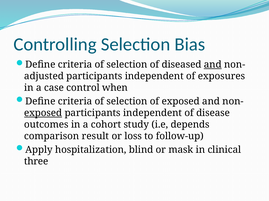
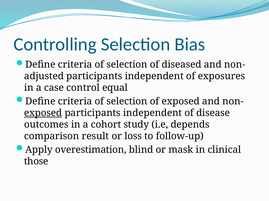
and at (213, 65) underline: present -> none
when: when -> equal
hospitalization: hospitalization -> overestimation
three: three -> those
